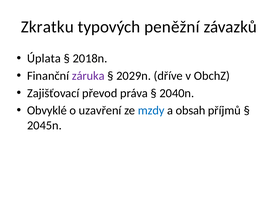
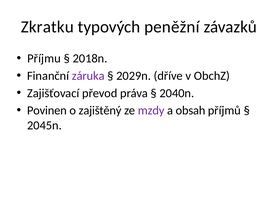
Úplata: Úplata -> Příjmu
Obvyklé: Obvyklé -> Povinen
uzavření: uzavření -> zajištěný
mzdy colour: blue -> purple
